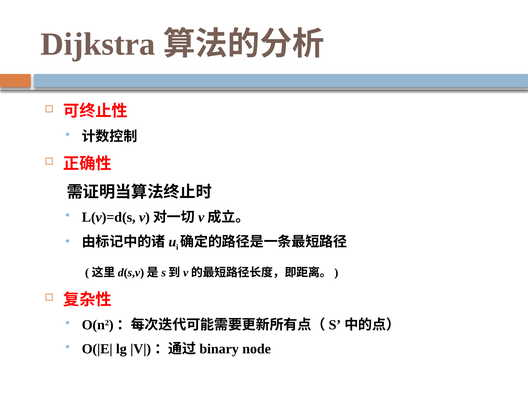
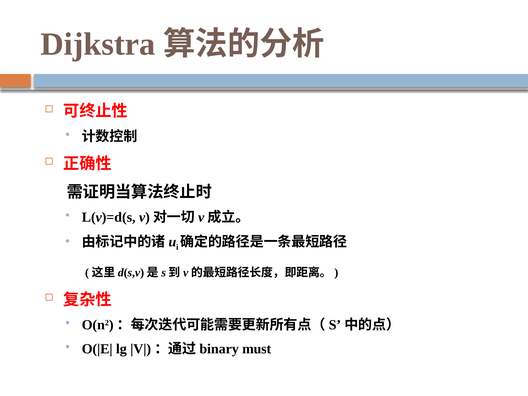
node: node -> must
